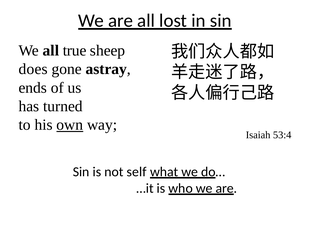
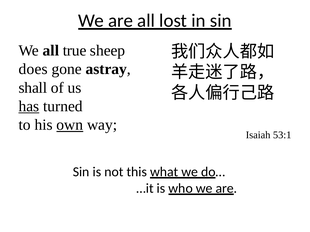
ends: ends -> shall
has underline: none -> present
53:4: 53:4 -> 53:1
self: self -> this
